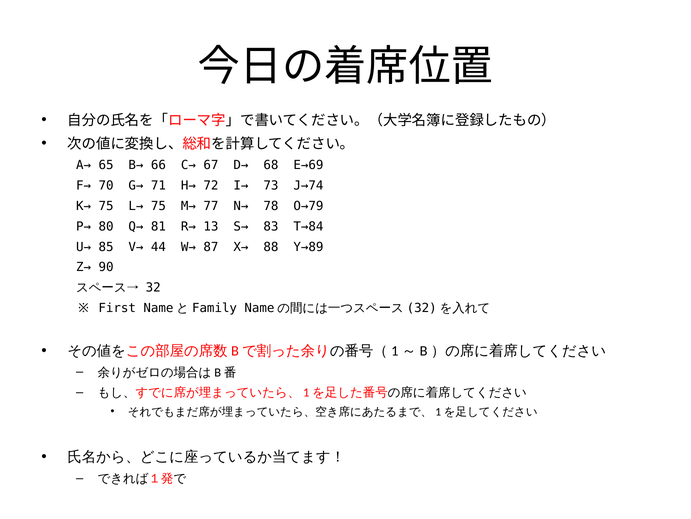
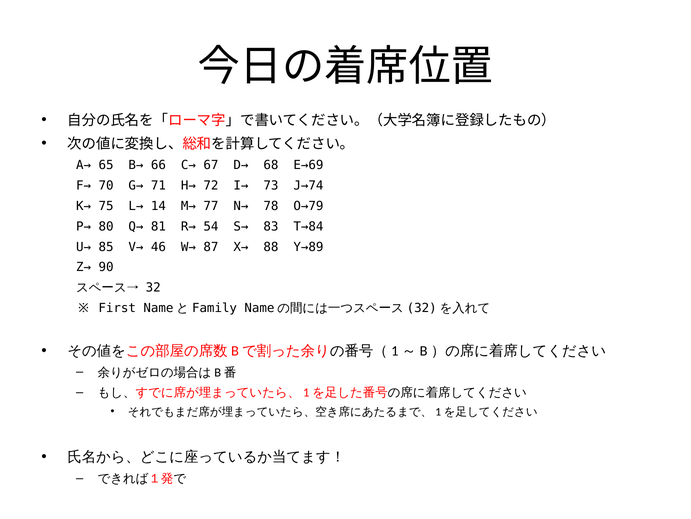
L→ 75: 75 -> 14
13: 13 -> 54
44: 44 -> 46
